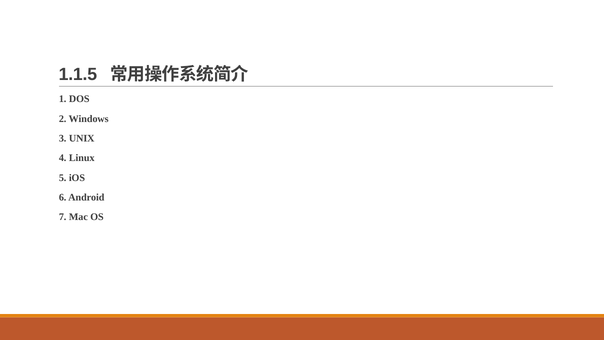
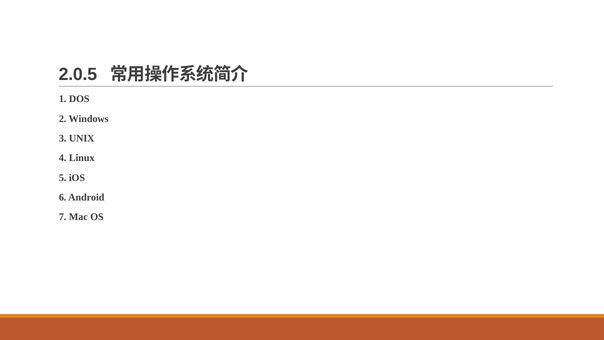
1.1.5: 1.1.5 -> 2.0.5
